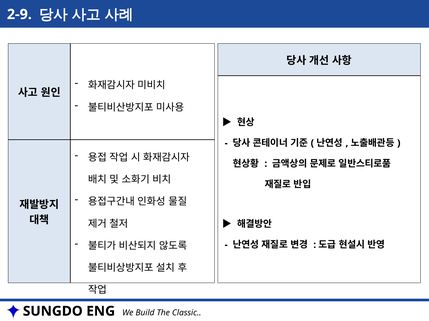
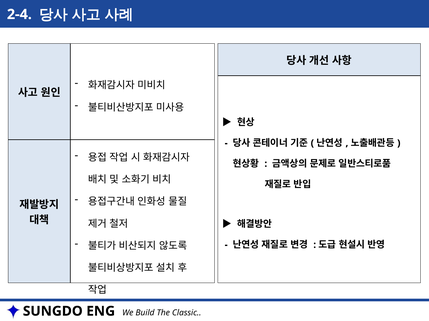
2-9: 2-9 -> 2-4
